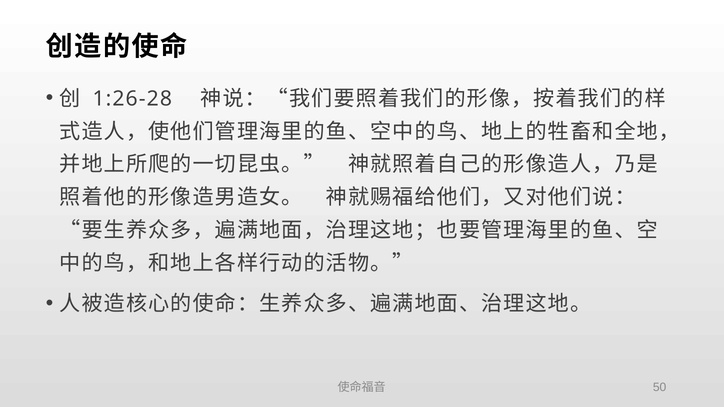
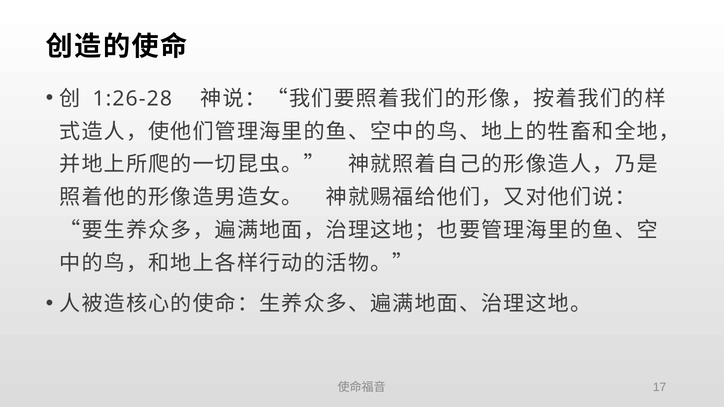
50: 50 -> 17
